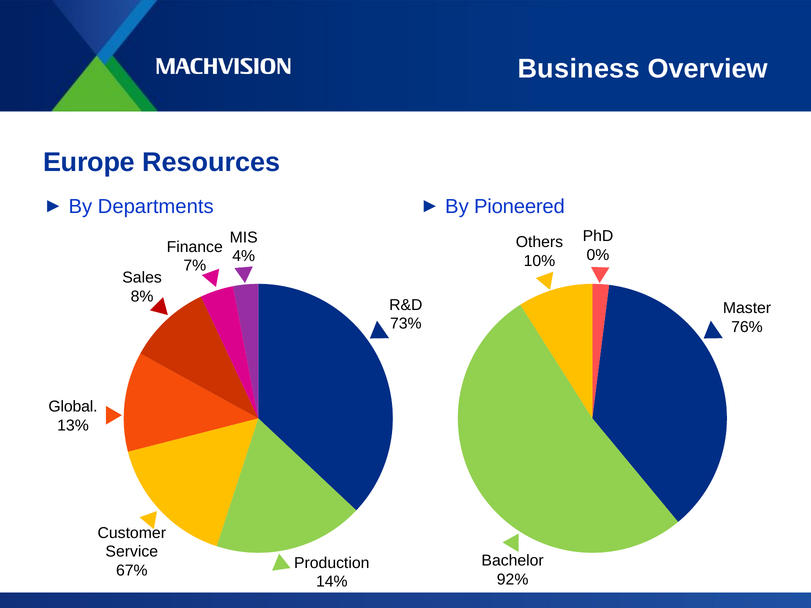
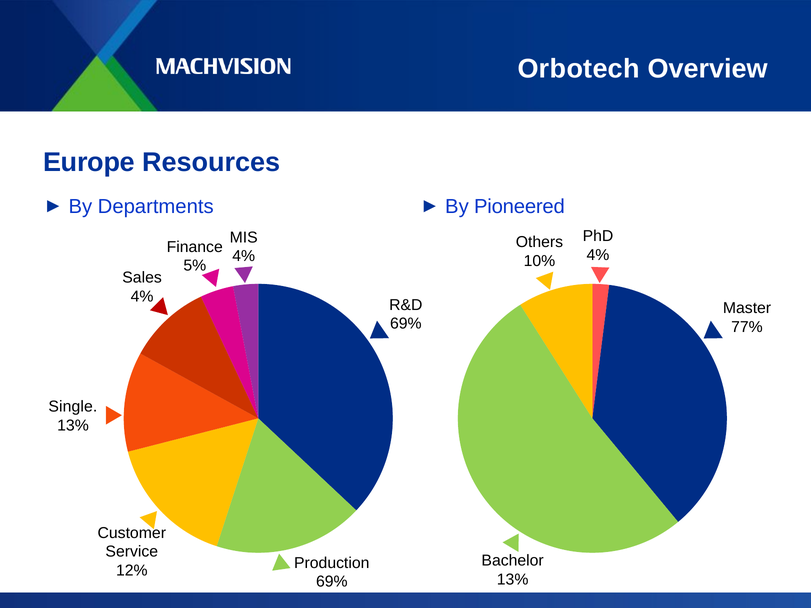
Business: Business -> Orbotech
0% at (598, 255): 0% -> 4%
7%: 7% -> 5%
8% at (142, 297): 8% -> 4%
73% at (406, 324): 73% -> 69%
76%: 76% -> 77%
Global: Global -> Single
67%: 67% -> 12%
92% at (513, 580): 92% -> 13%
14% at (332, 582): 14% -> 69%
